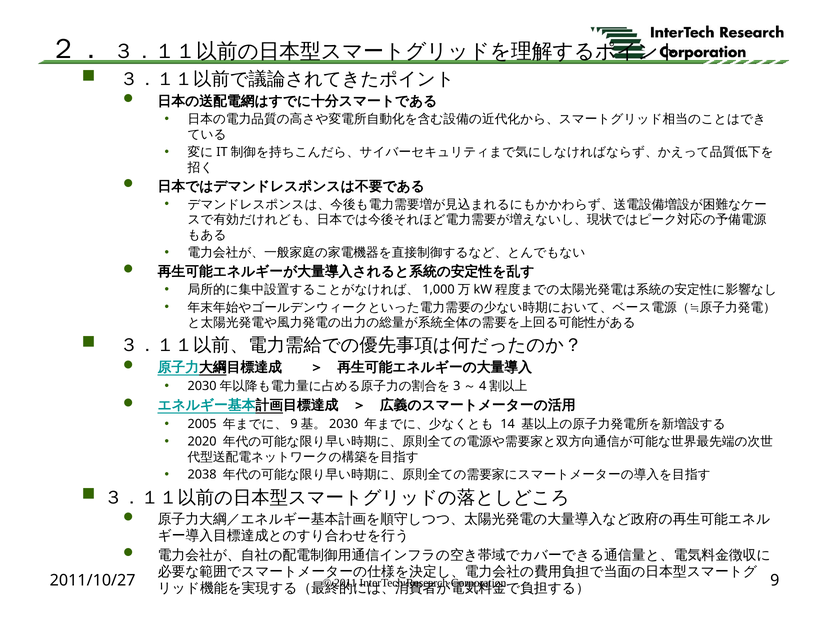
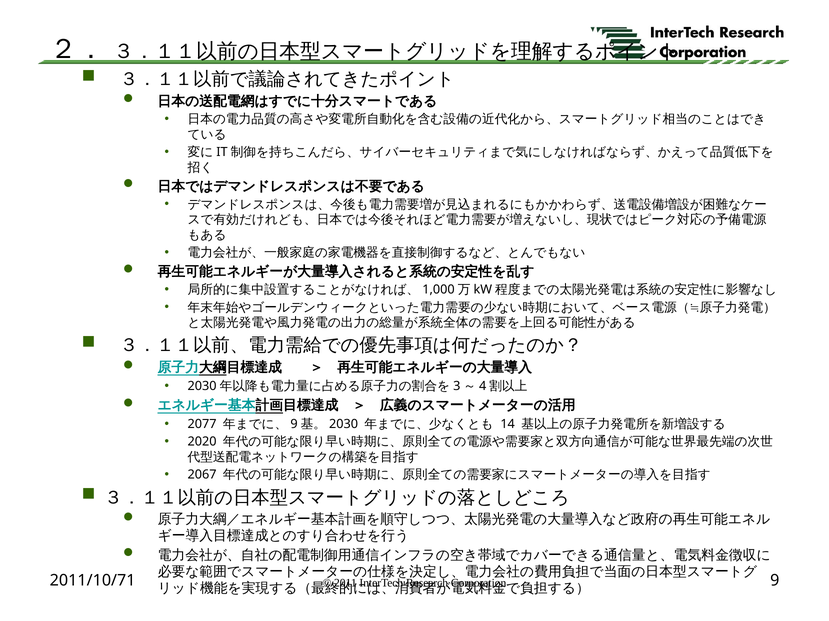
2005: 2005 -> 2077
2038: 2038 -> 2067
2011/10/27: 2011/10/27 -> 2011/10/71
